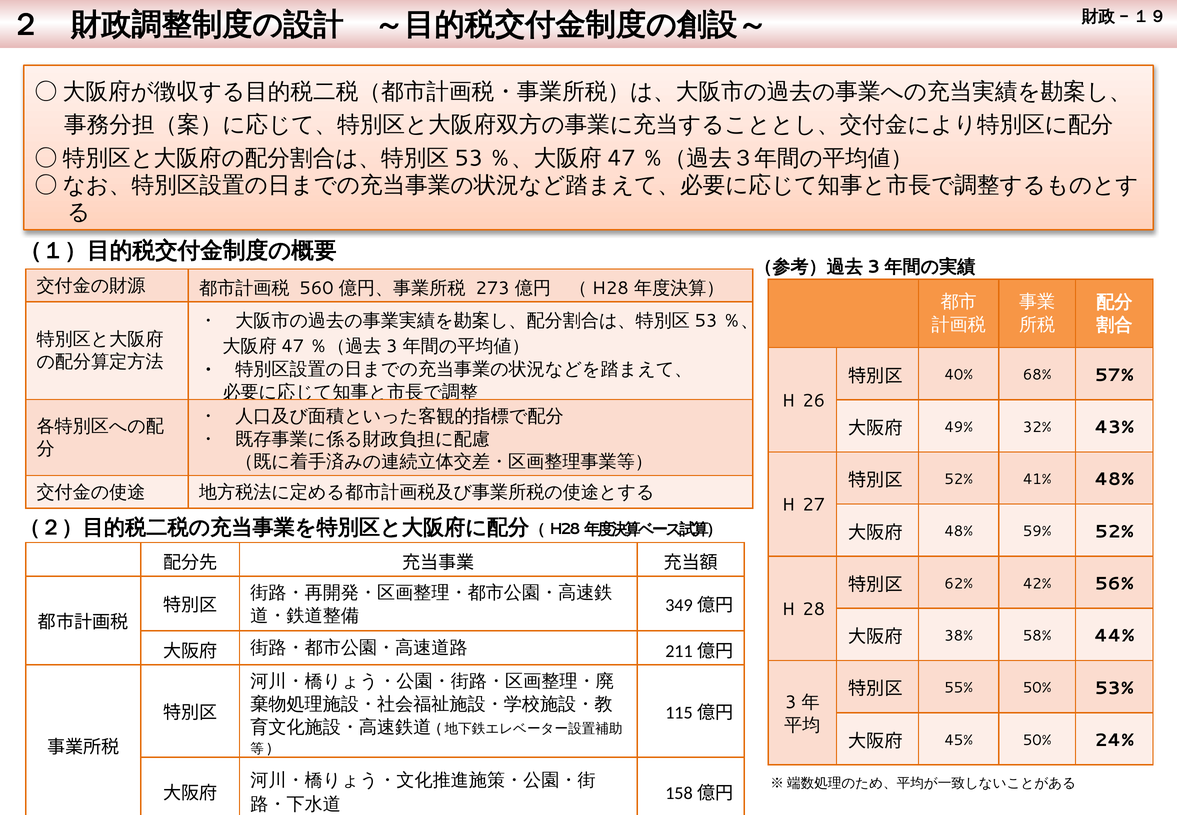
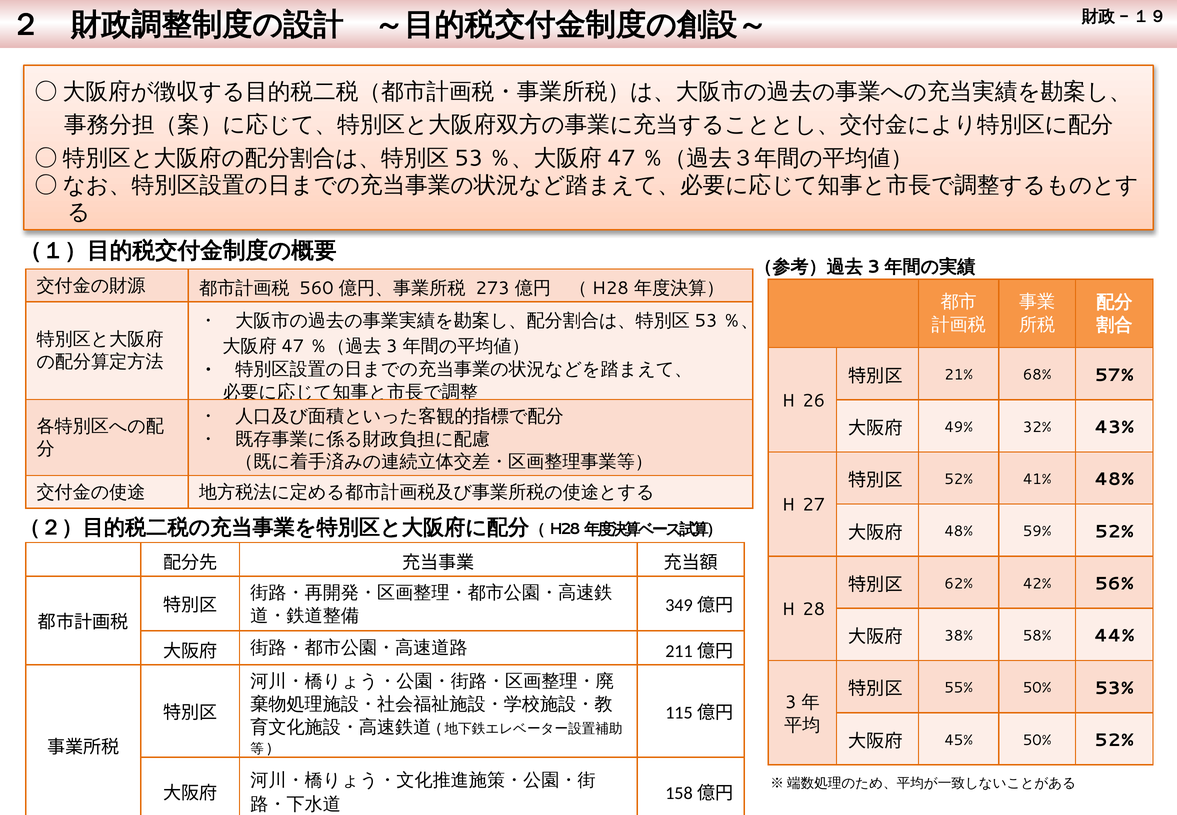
40%: 40% -> 21%
50% 24%: 24% -> 52%
